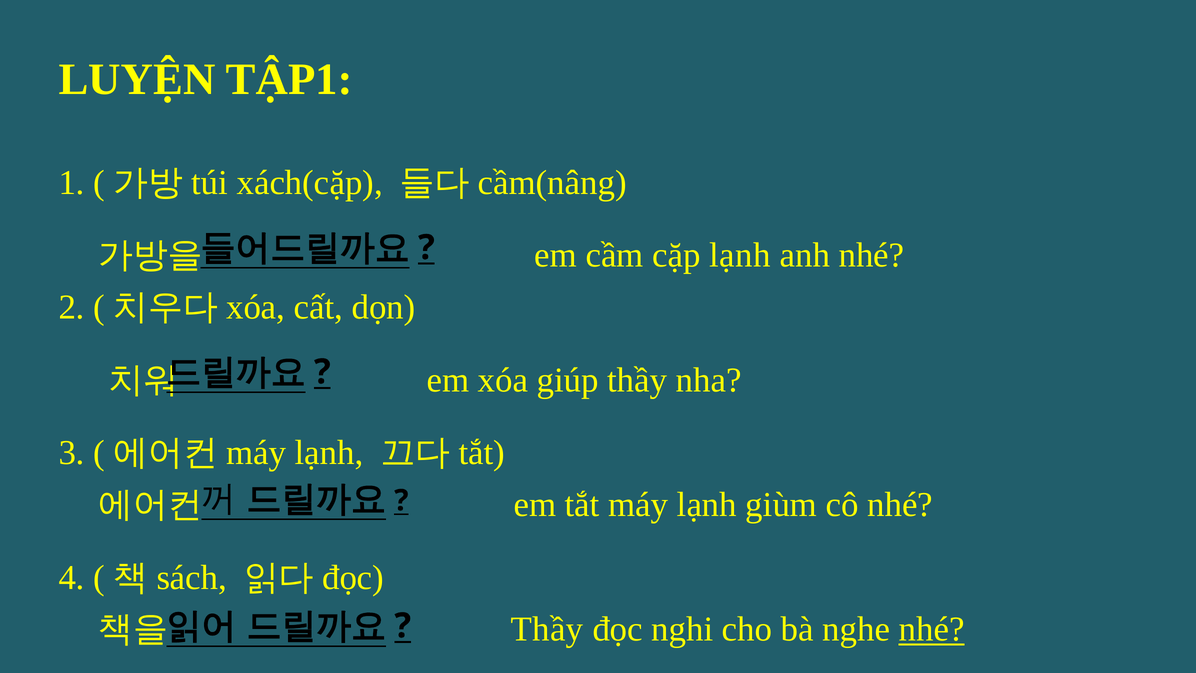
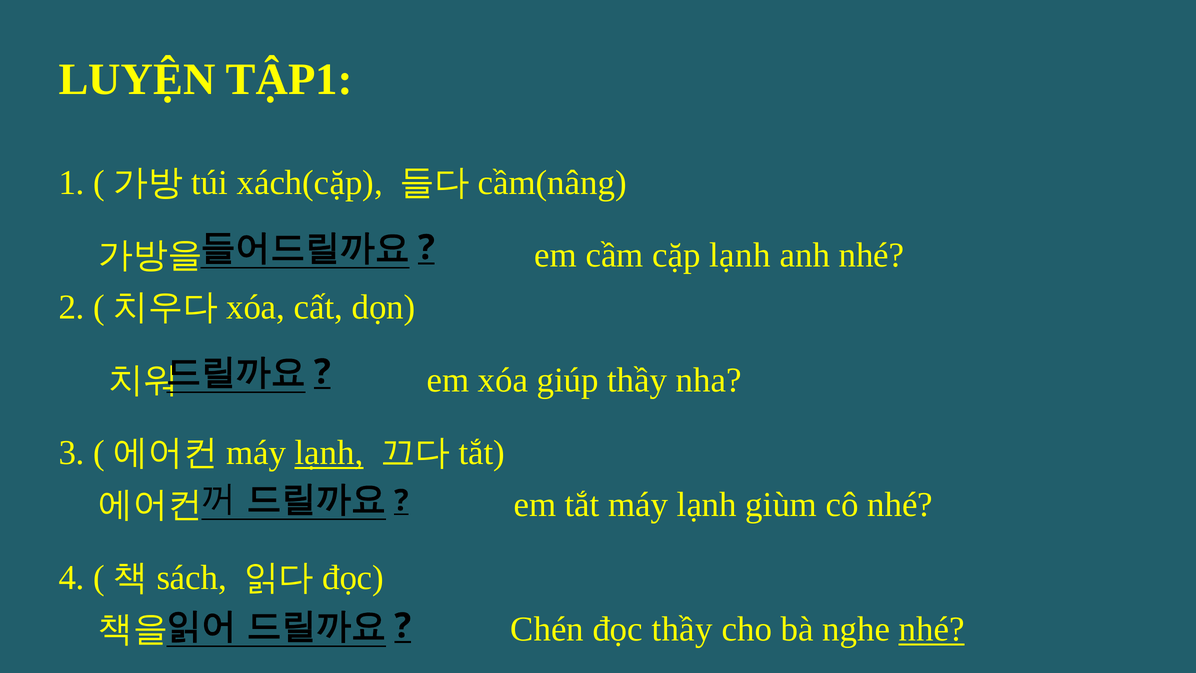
lạnh at (329, 453) underline: none -> present
Thầy at (547, 629): Thầy -> Chén
đọc nghi: nghi -> thầy
